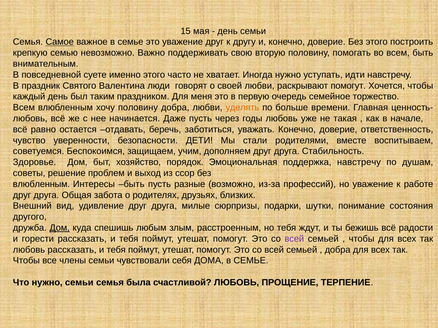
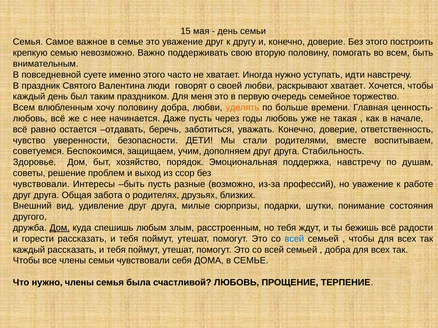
Самое underline: present -> none
раскрывают помогут: помогут -> хватает
влюбленным at (41, 184): влюбленным -> чувствовали
всей at (294, 239) colour: purple -> blue
любовь at (29, 250): любовь -> каждый
нужно семьи: семьи -> члены
